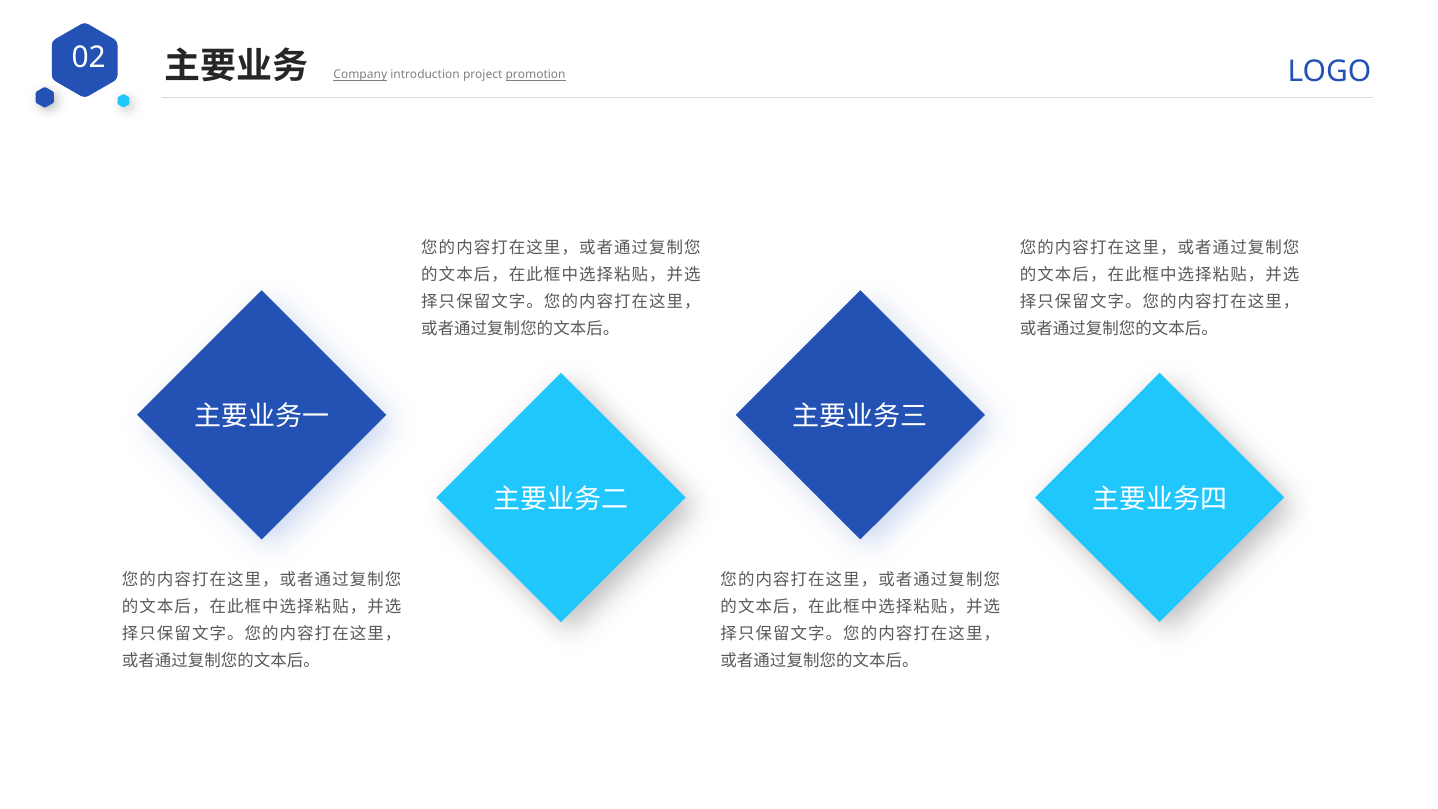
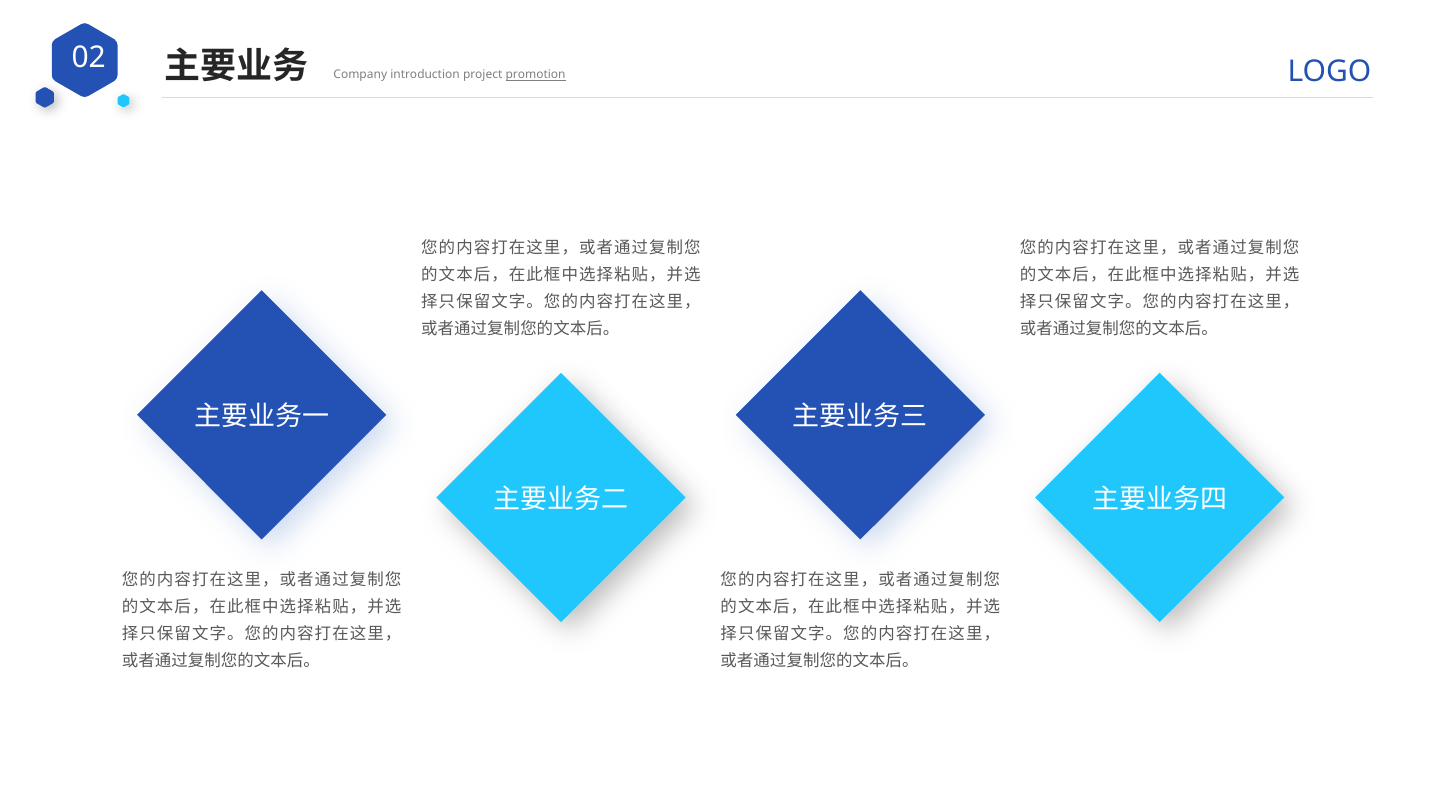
Company underline: present -> none
